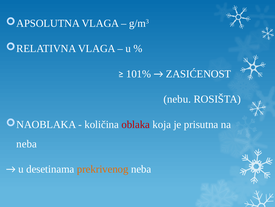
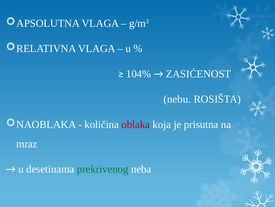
101%: 101% -> 104%
neba at (27, 143): neba -> mraz
prekrivenog colour: orange -> green
